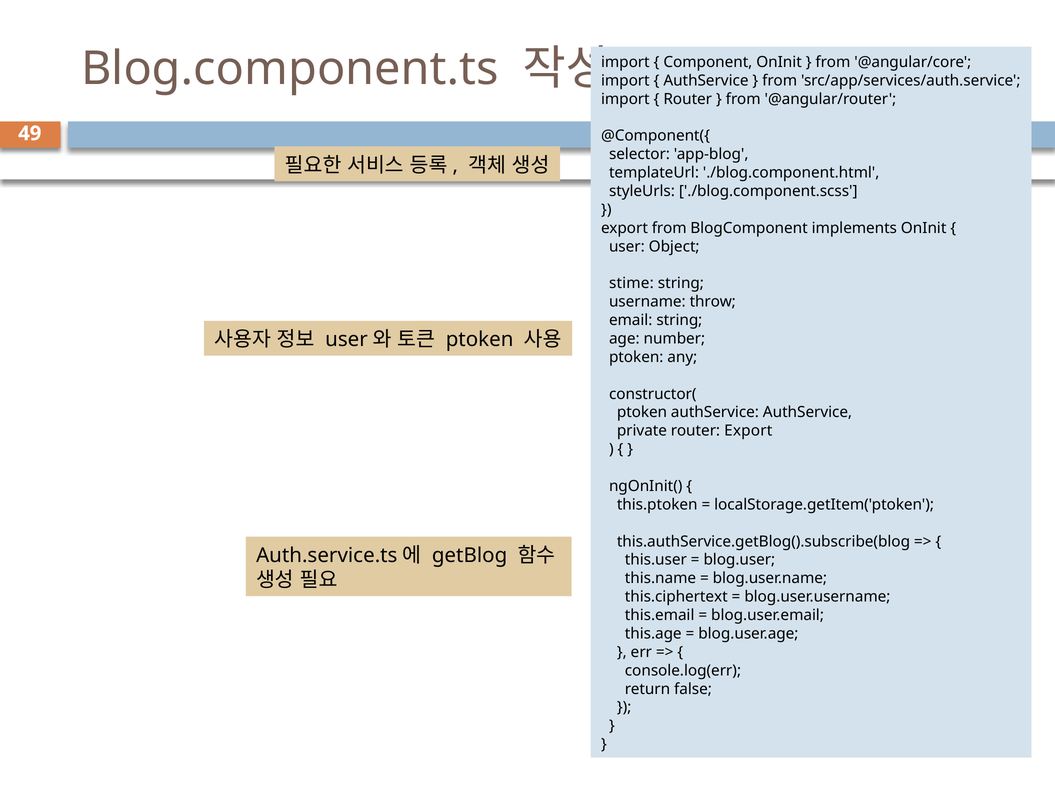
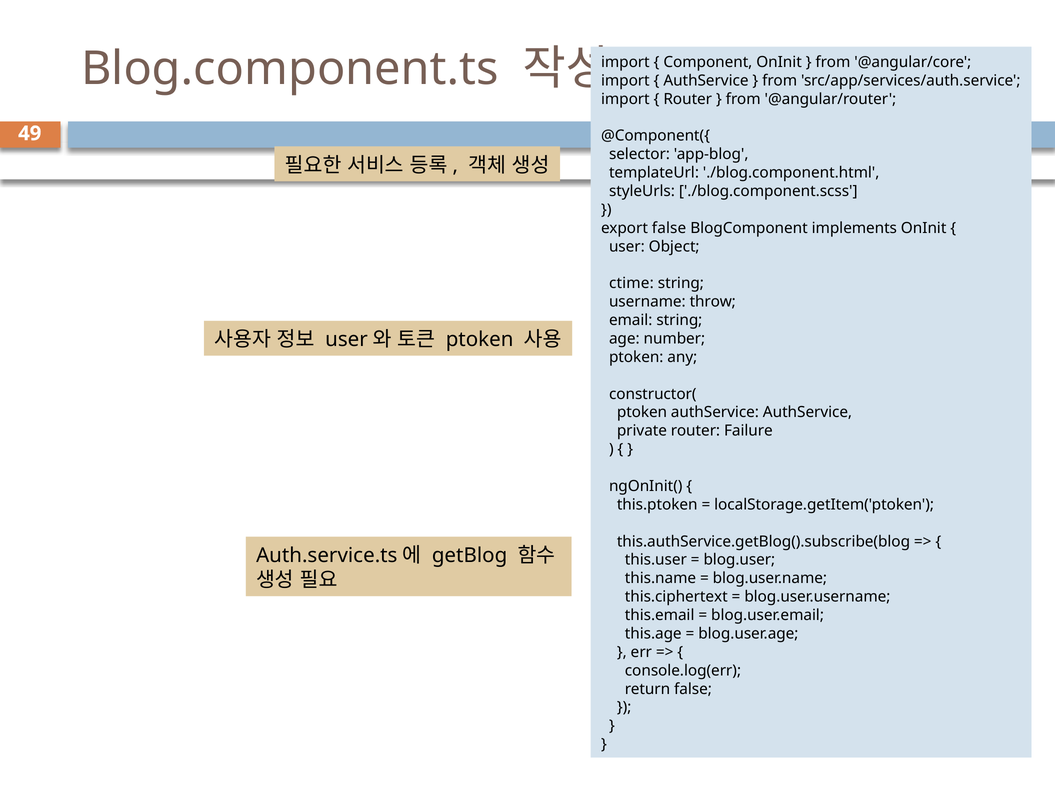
export from: from -> false
stime: stime -> ctime
router Export: Export -> Failure
